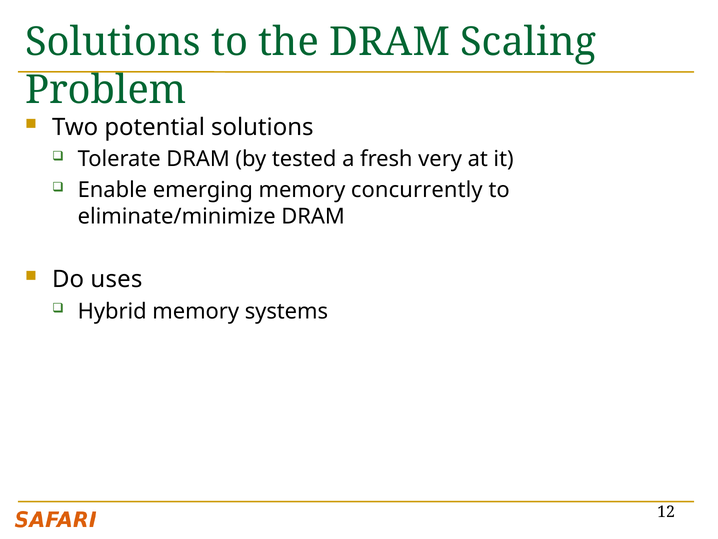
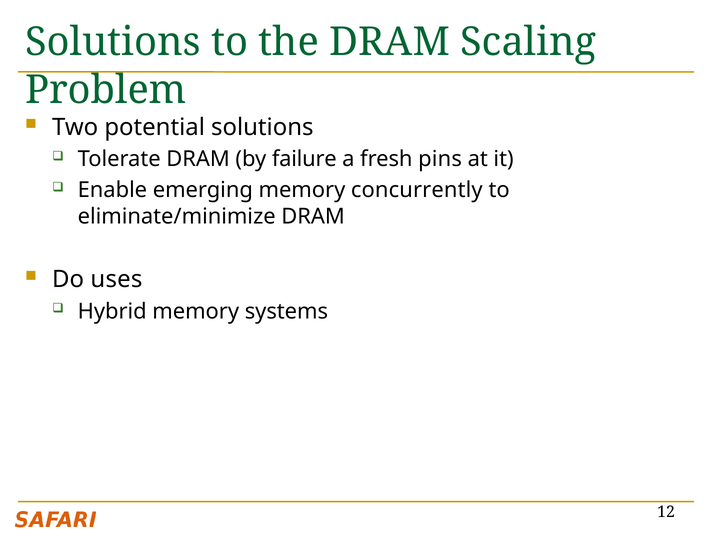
tested: tested -> failure
very: very -> pins
